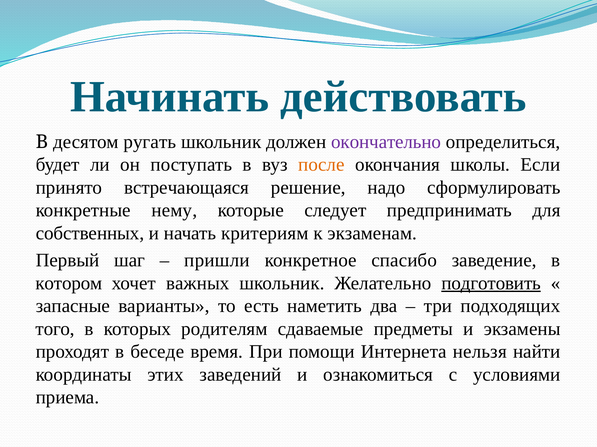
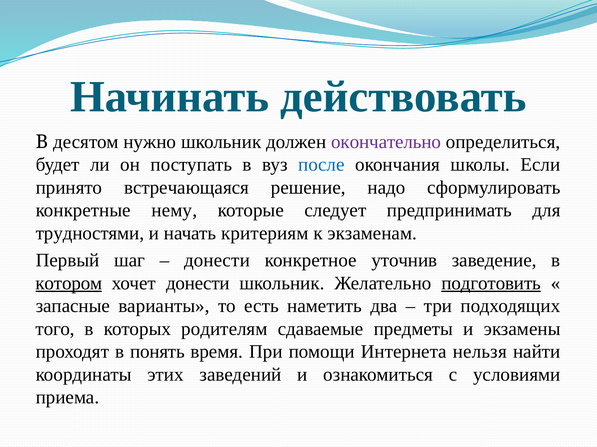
ругать: ругать -> нужно
после colour: orange -> blue
собственных: собственных -> трудностями
пришли at (217, 261): пришли -> донести
спасибо: спасибо -> уточнив
котором underline: none -> present
хочет важных: важных -> донести
беседе: беседе -> понять
